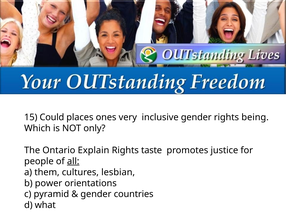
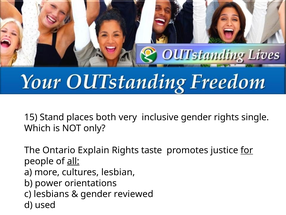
Could: Could -> Stand
ones: ones -> both
being: being -> single
for underline: none -> present
them: them -> more
pyramid: pyramid -> lesbians
countries: countries -> reviewed
what: what -> used
